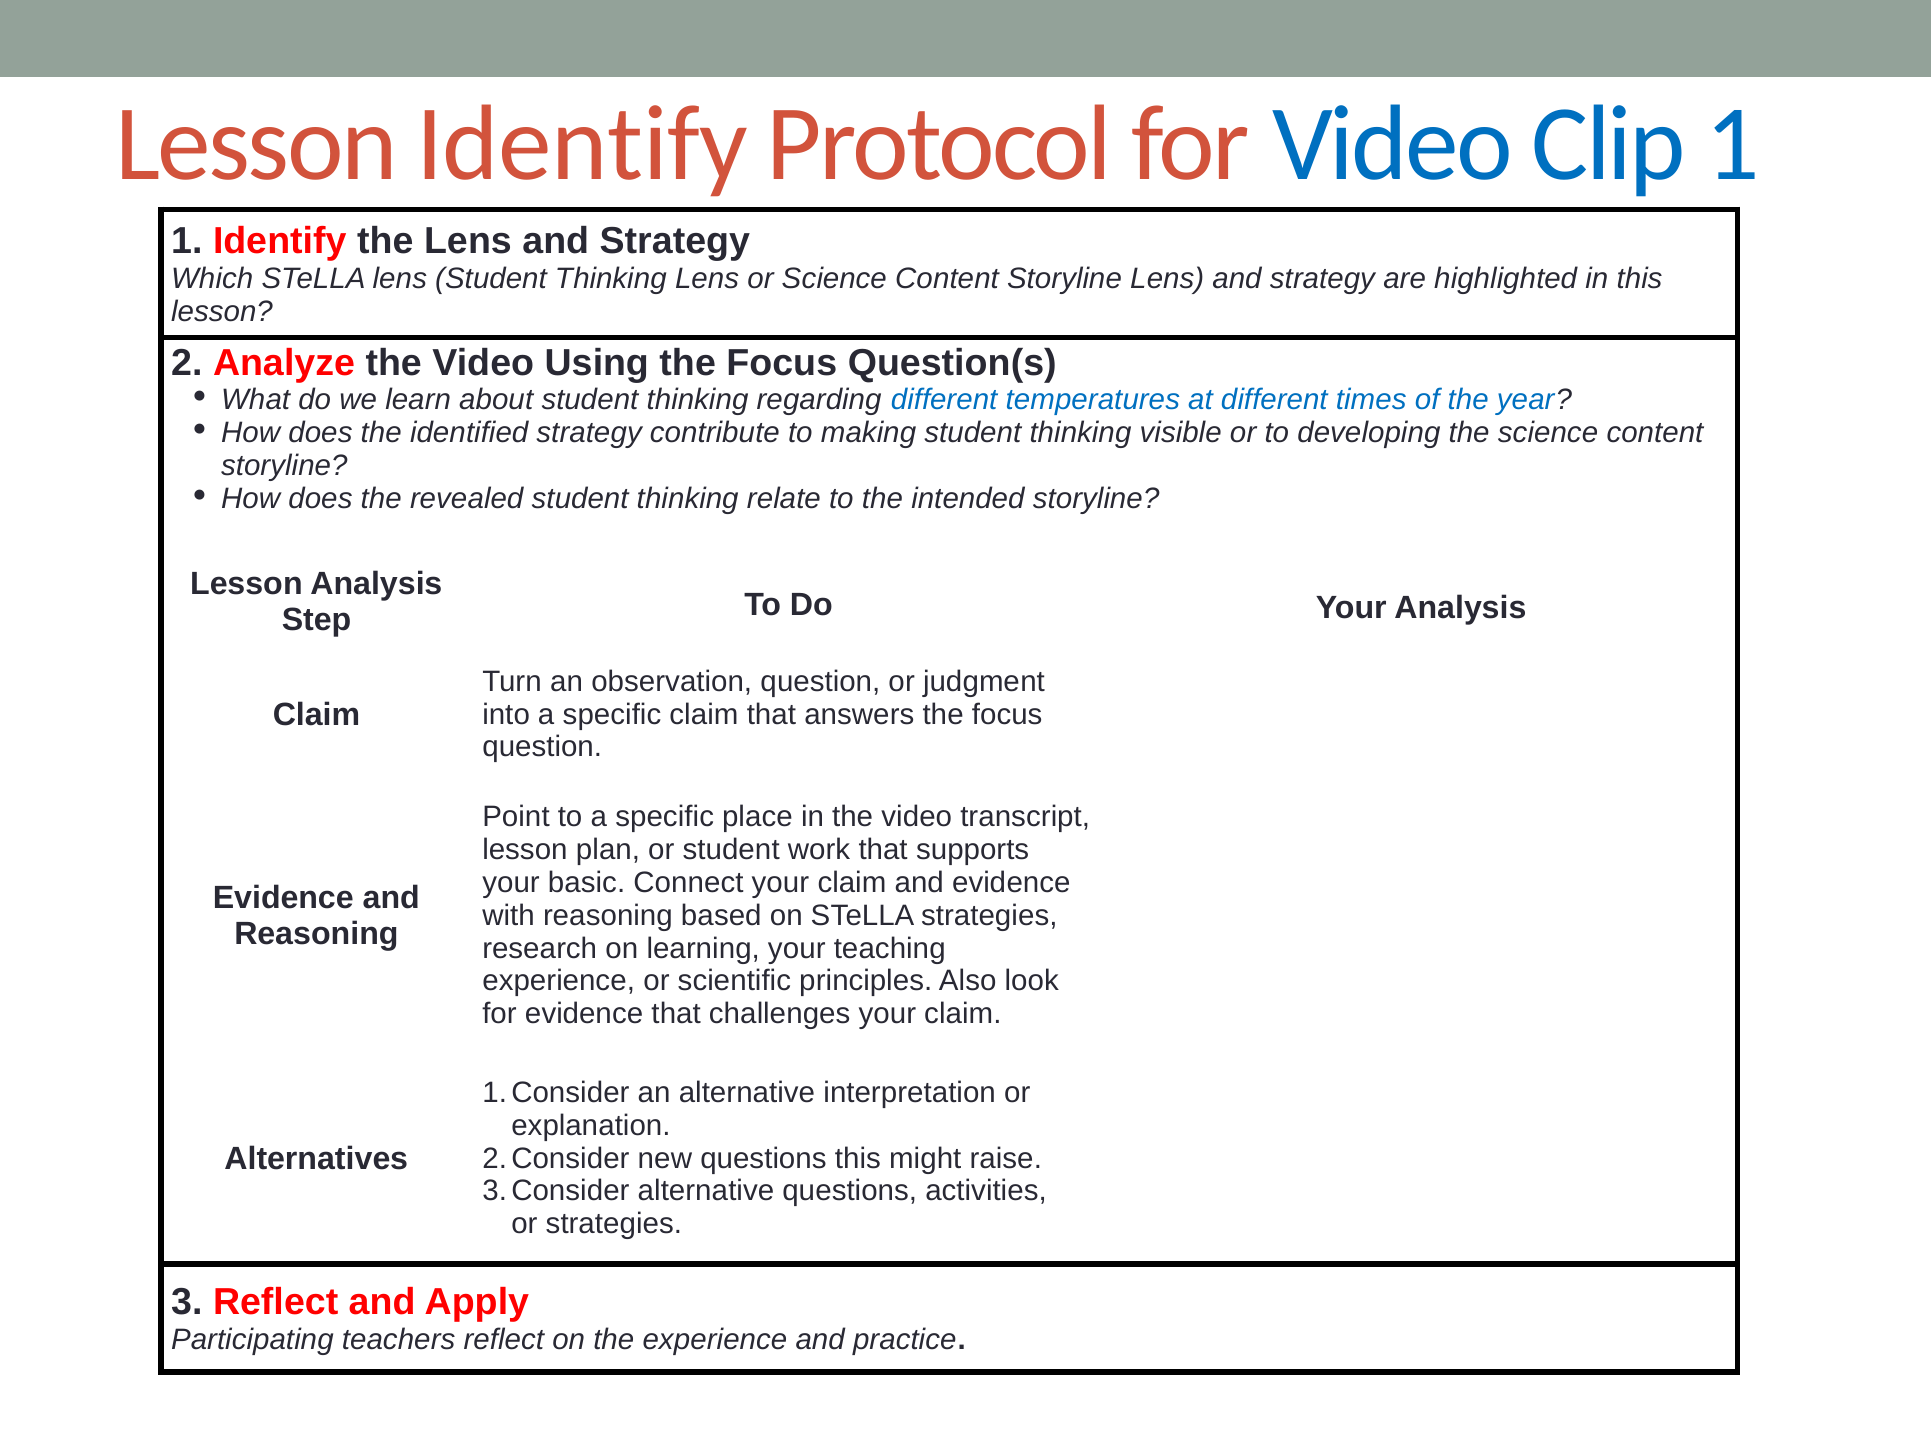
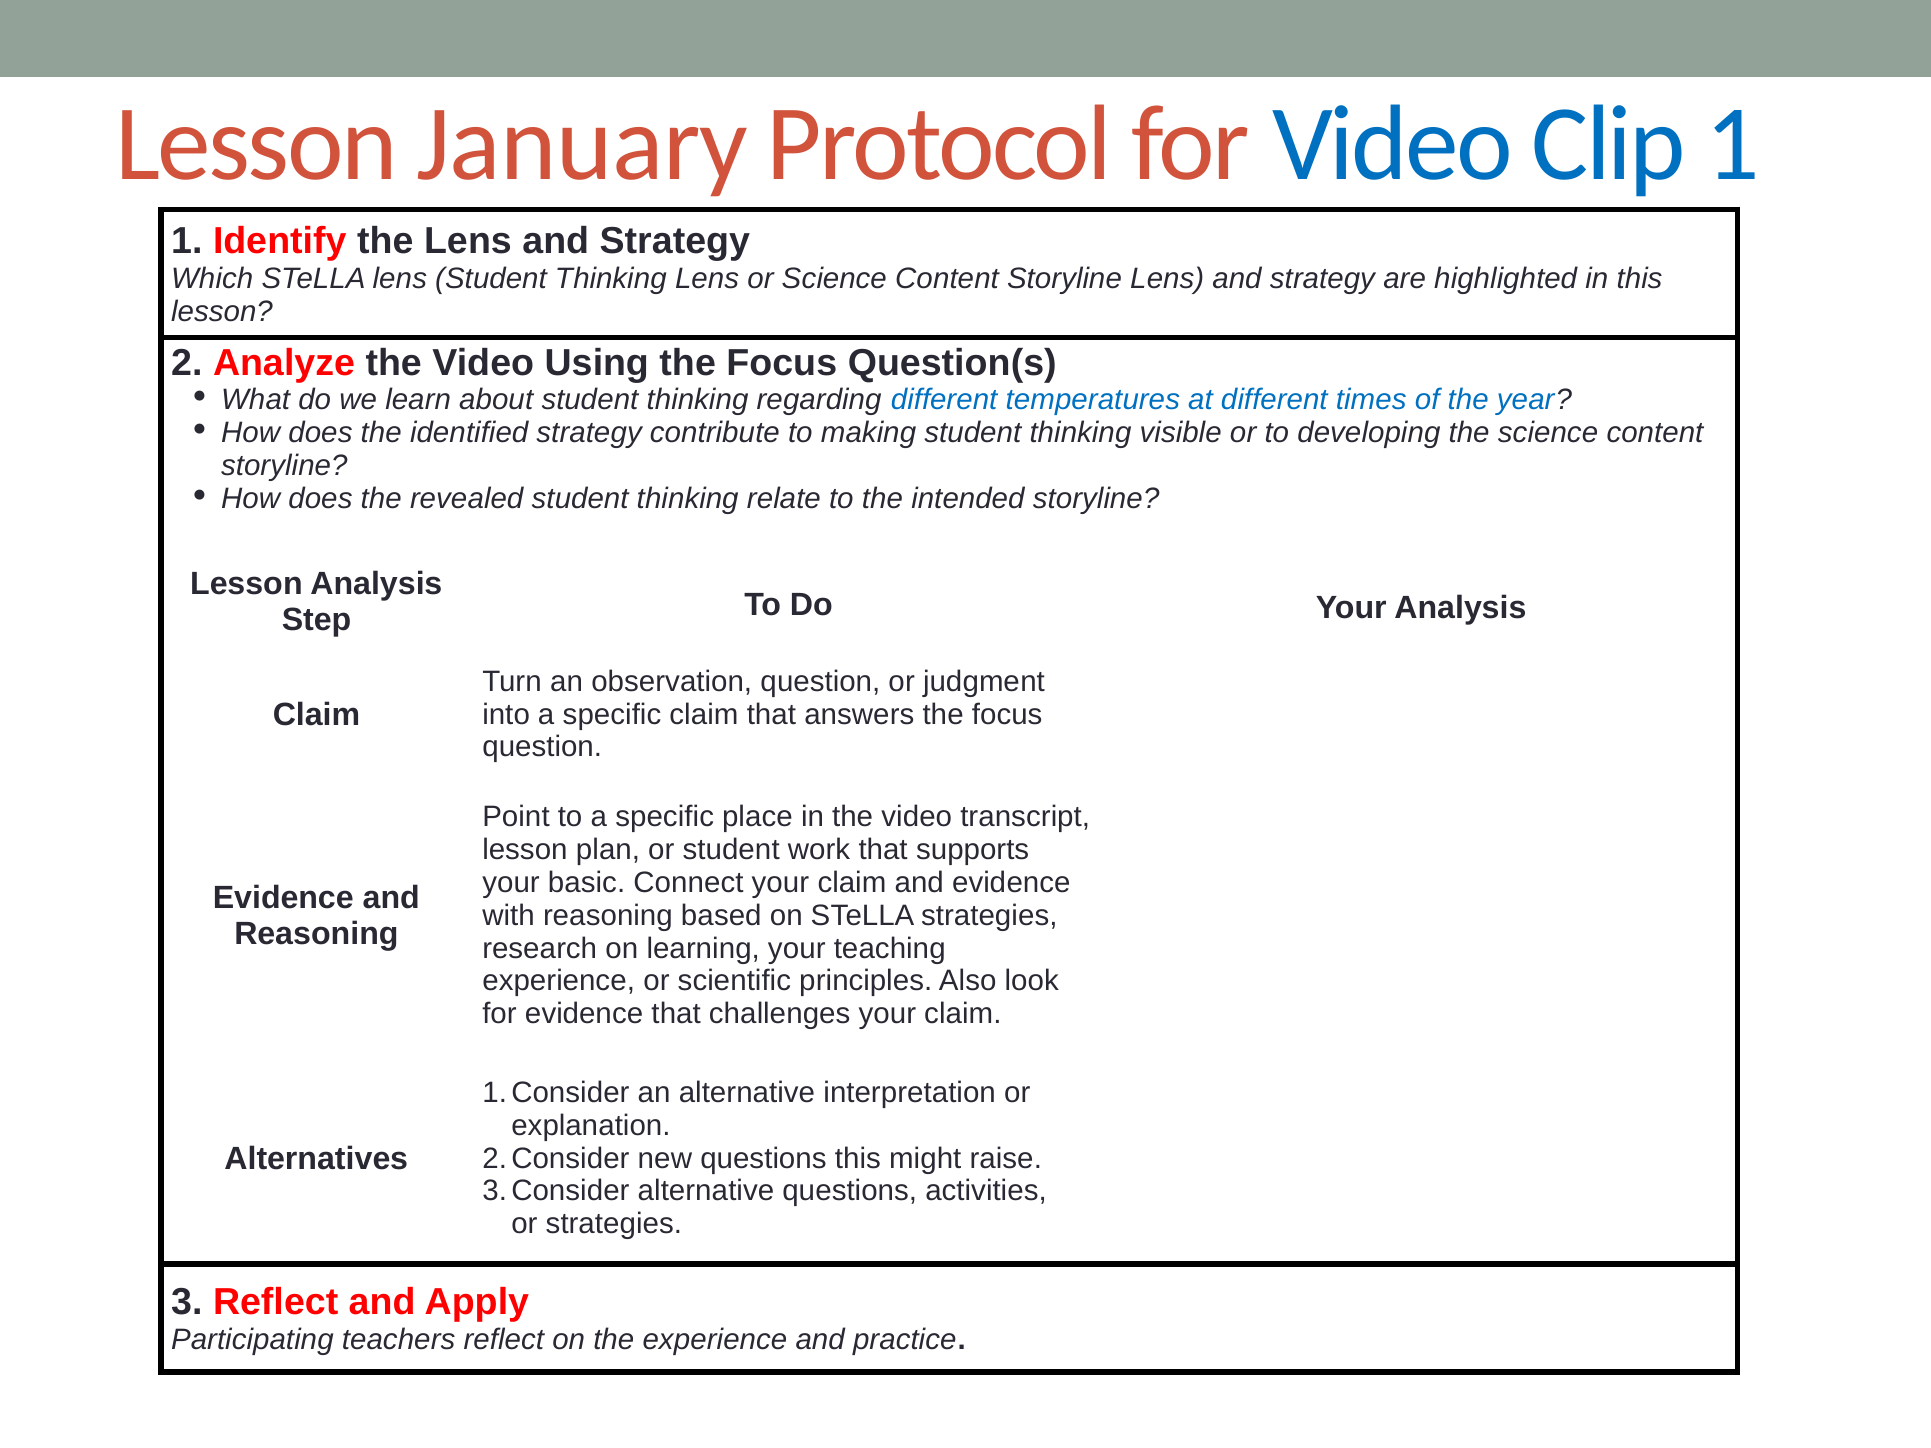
Lesson Identify: Identify -> January
